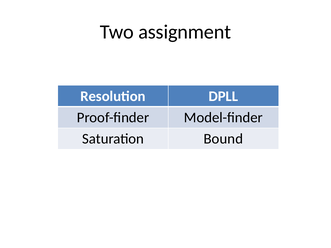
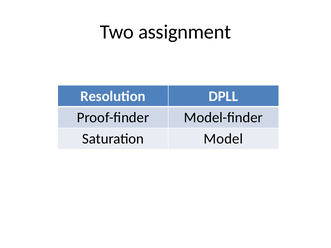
Bound: Bound -> Model
